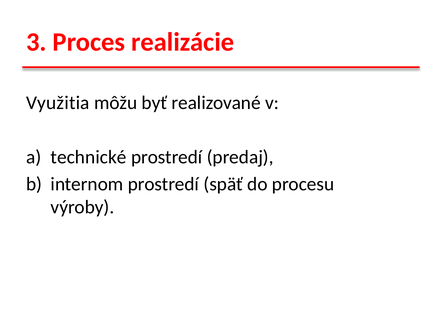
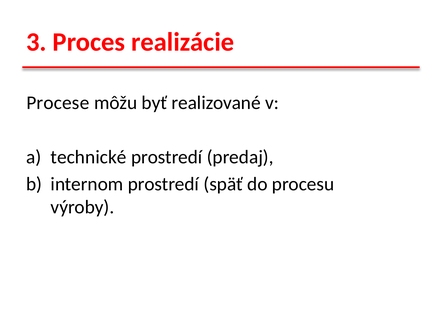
Využitia: Využitia -> Procese
